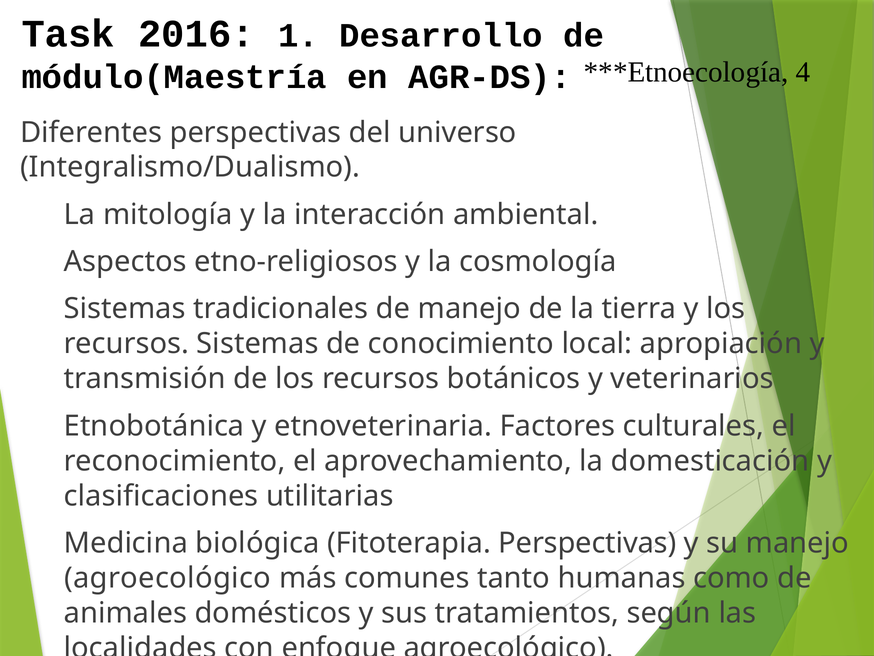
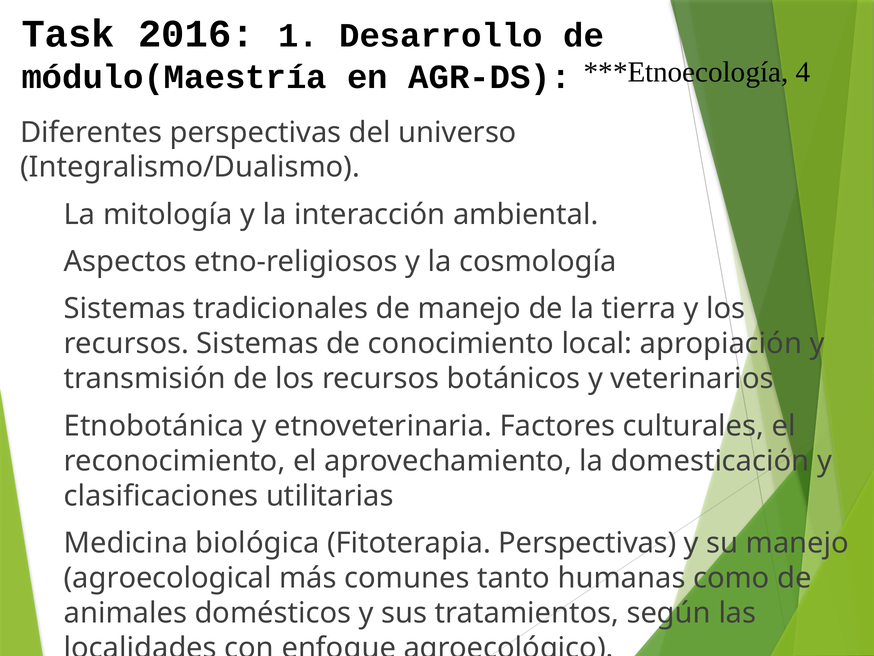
agroecológico at (168, 578): agroecológico -> agroecological
